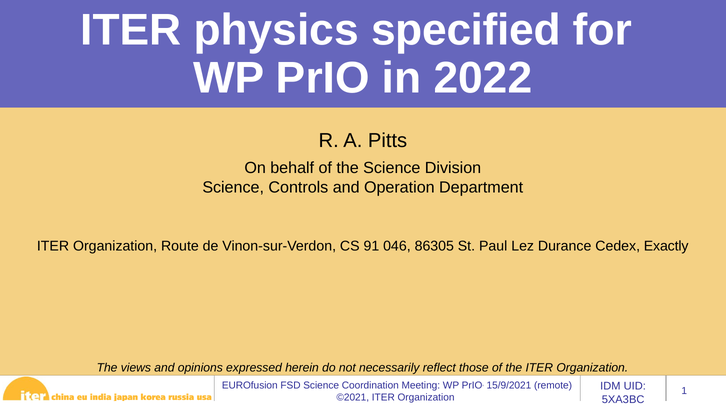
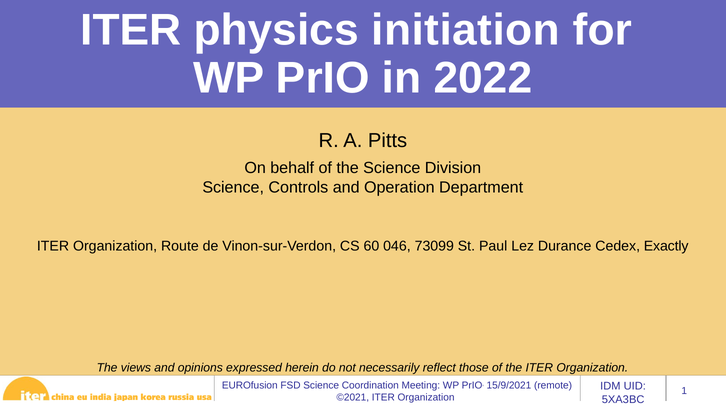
specified: specified -> initiation
91: 91 -> 60
86305: 86305 -> 73099
